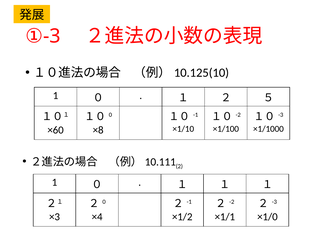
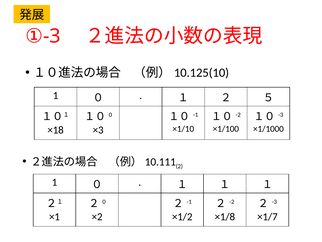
×60: ×60 -> ×18
×8: ×8 -> ×3
×3: ×3 -> ×1
×4: ×4 -> ×2
×1/1: ×1/1 -> ×1/8
×1/0: ×1/0 -> ×1/7
